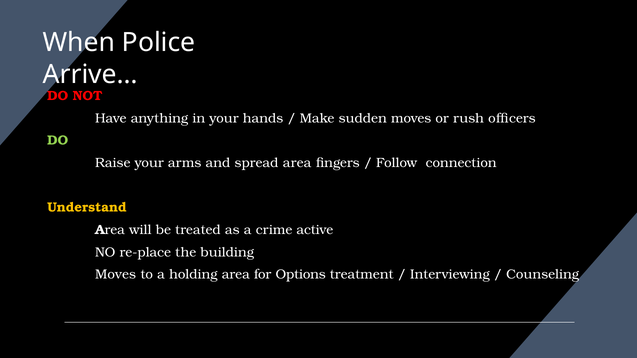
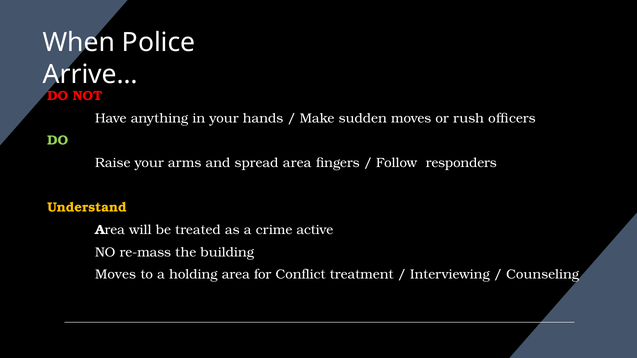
connection: connection -> responders
re-place: re-place -> re-mass
Options: Options -> Conflict
